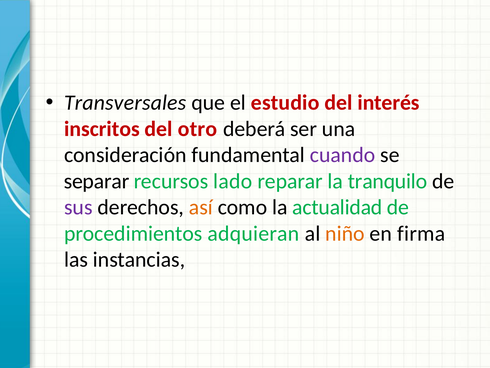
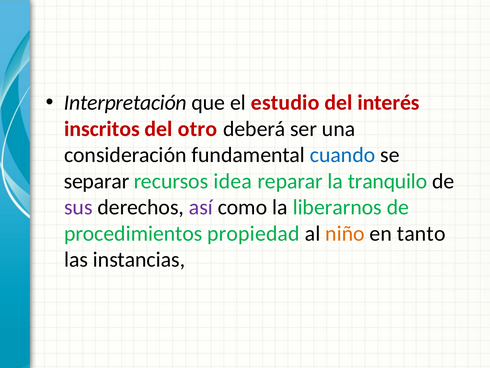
Transversales: Transversales -> Interpretación
cuando colour: purple -> blue
lado: lado -> idea
así colour: orange -> purple
actualidad: actualidad -> liberarnos
adquieran: adquieran -> propiedad
firma: firma -> tanto
